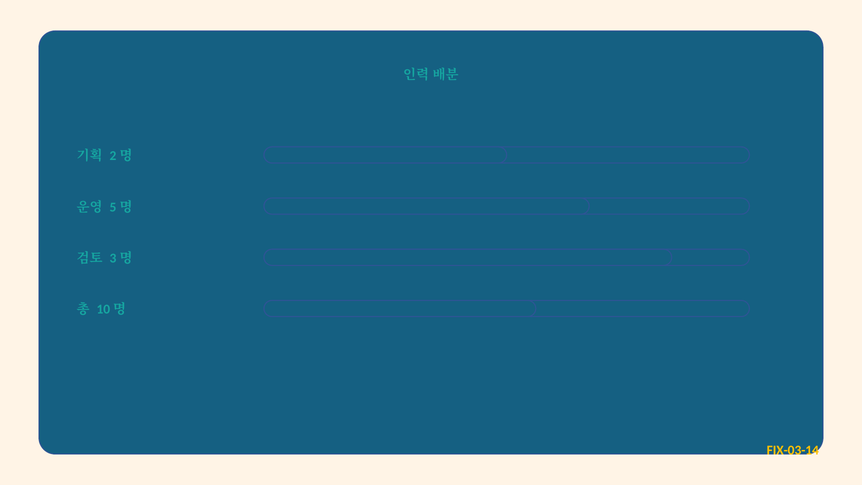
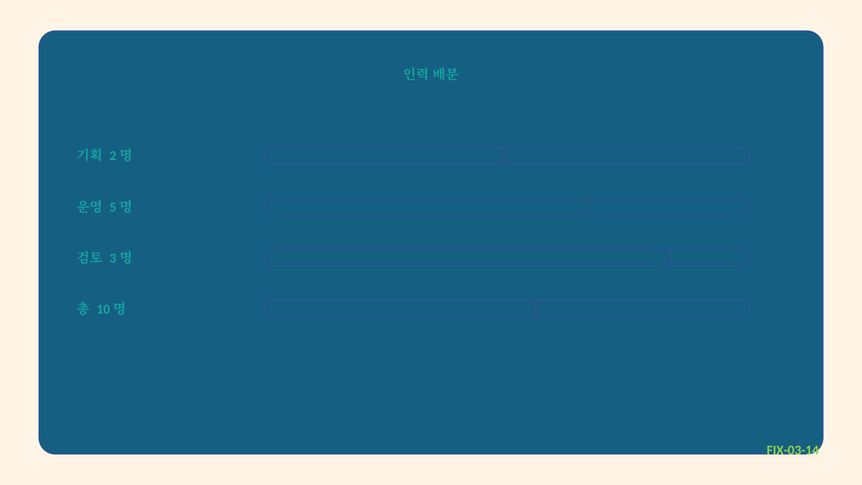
FIX-03-14 colour: yellow -> light green
